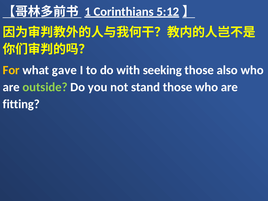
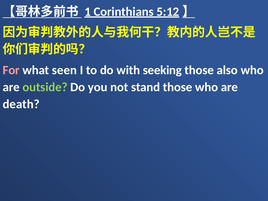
For colour: yellow -> pink
gave: gave -> seen
fitting: fitting -> death
